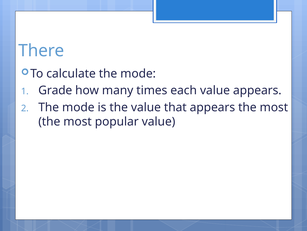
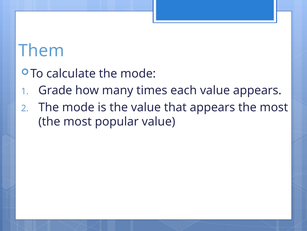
There: There -> Them
